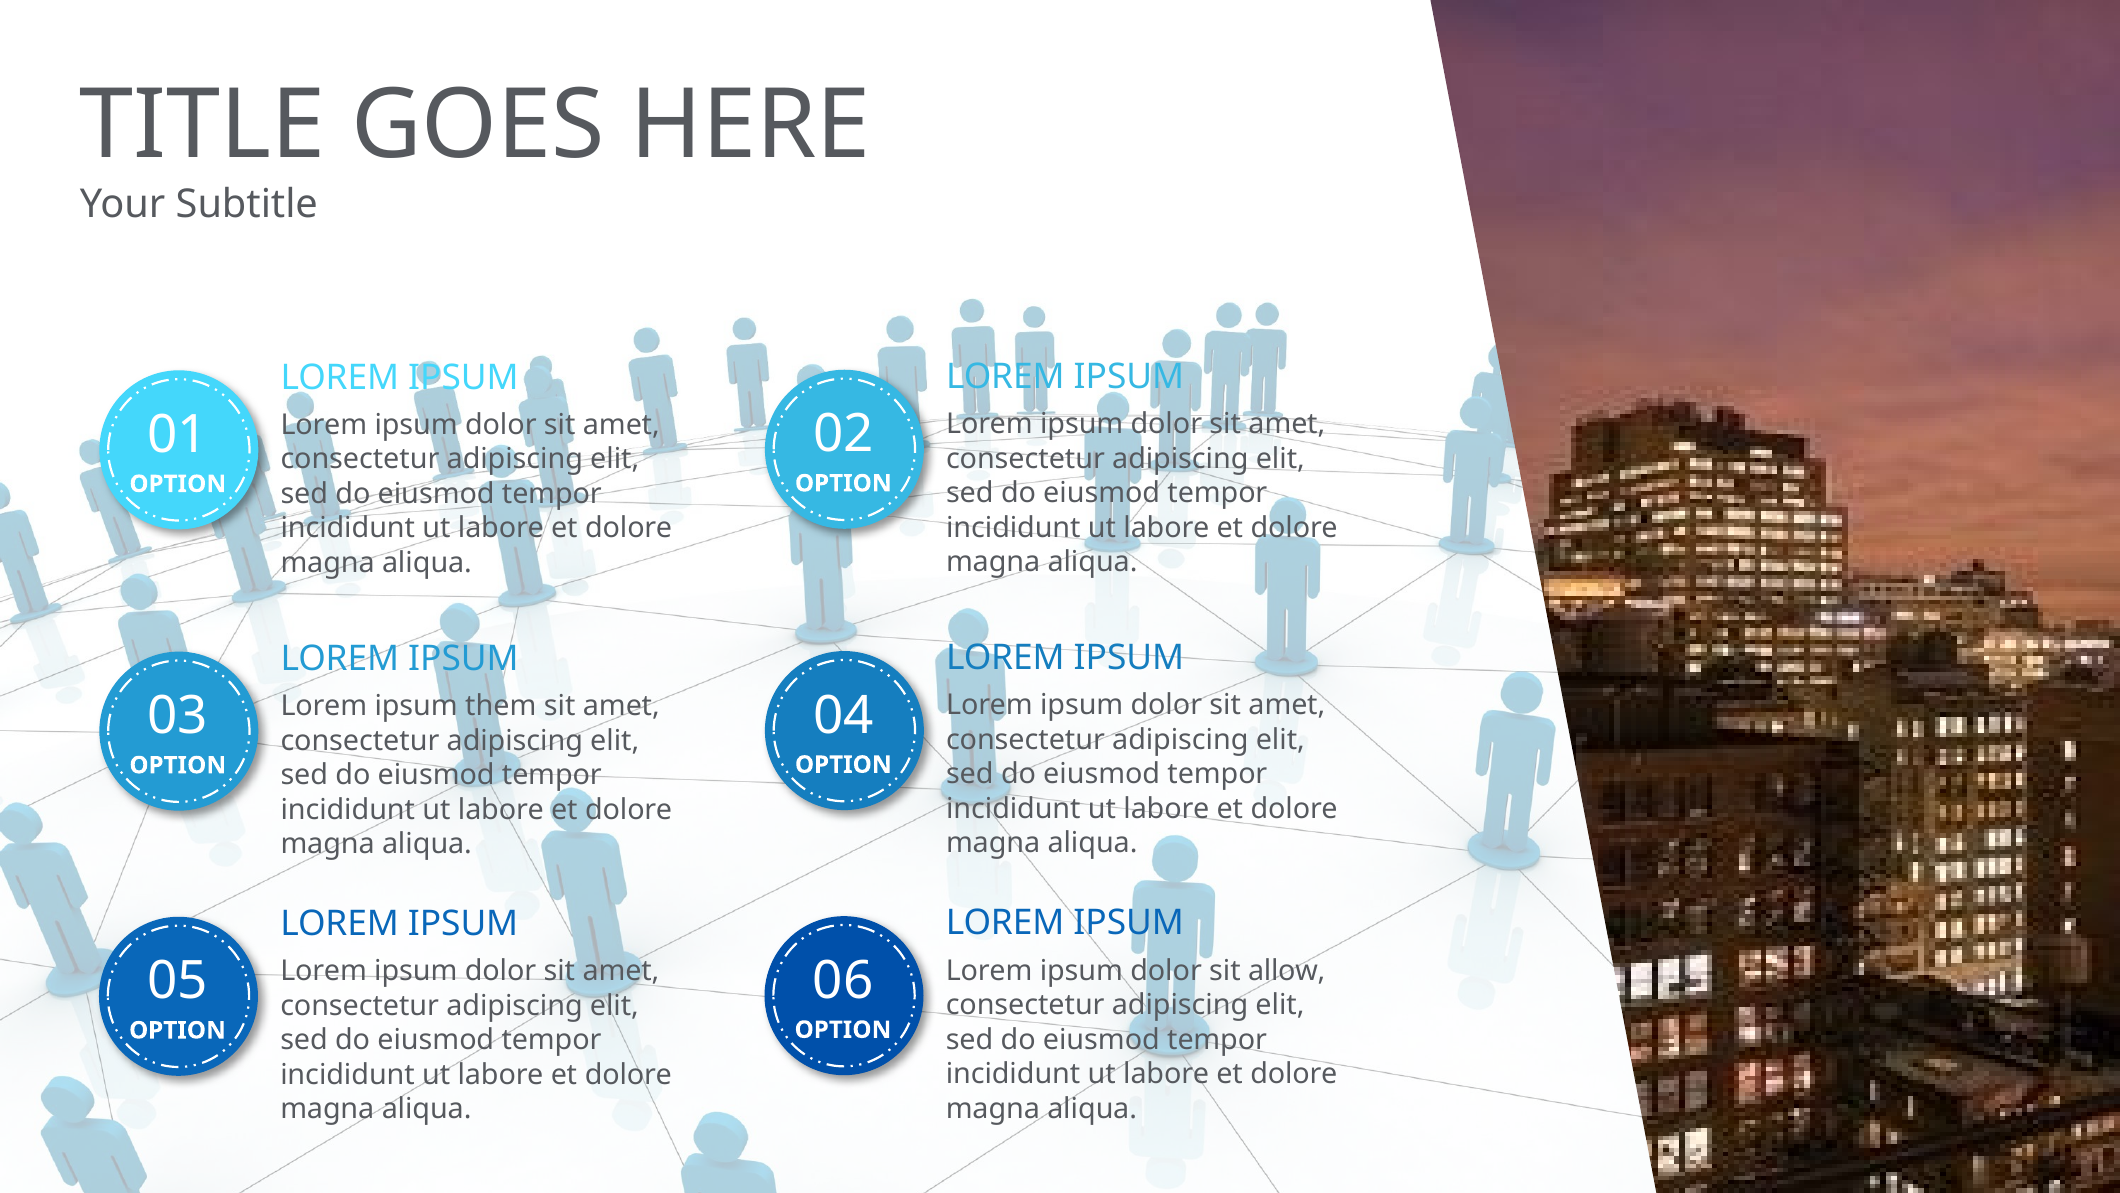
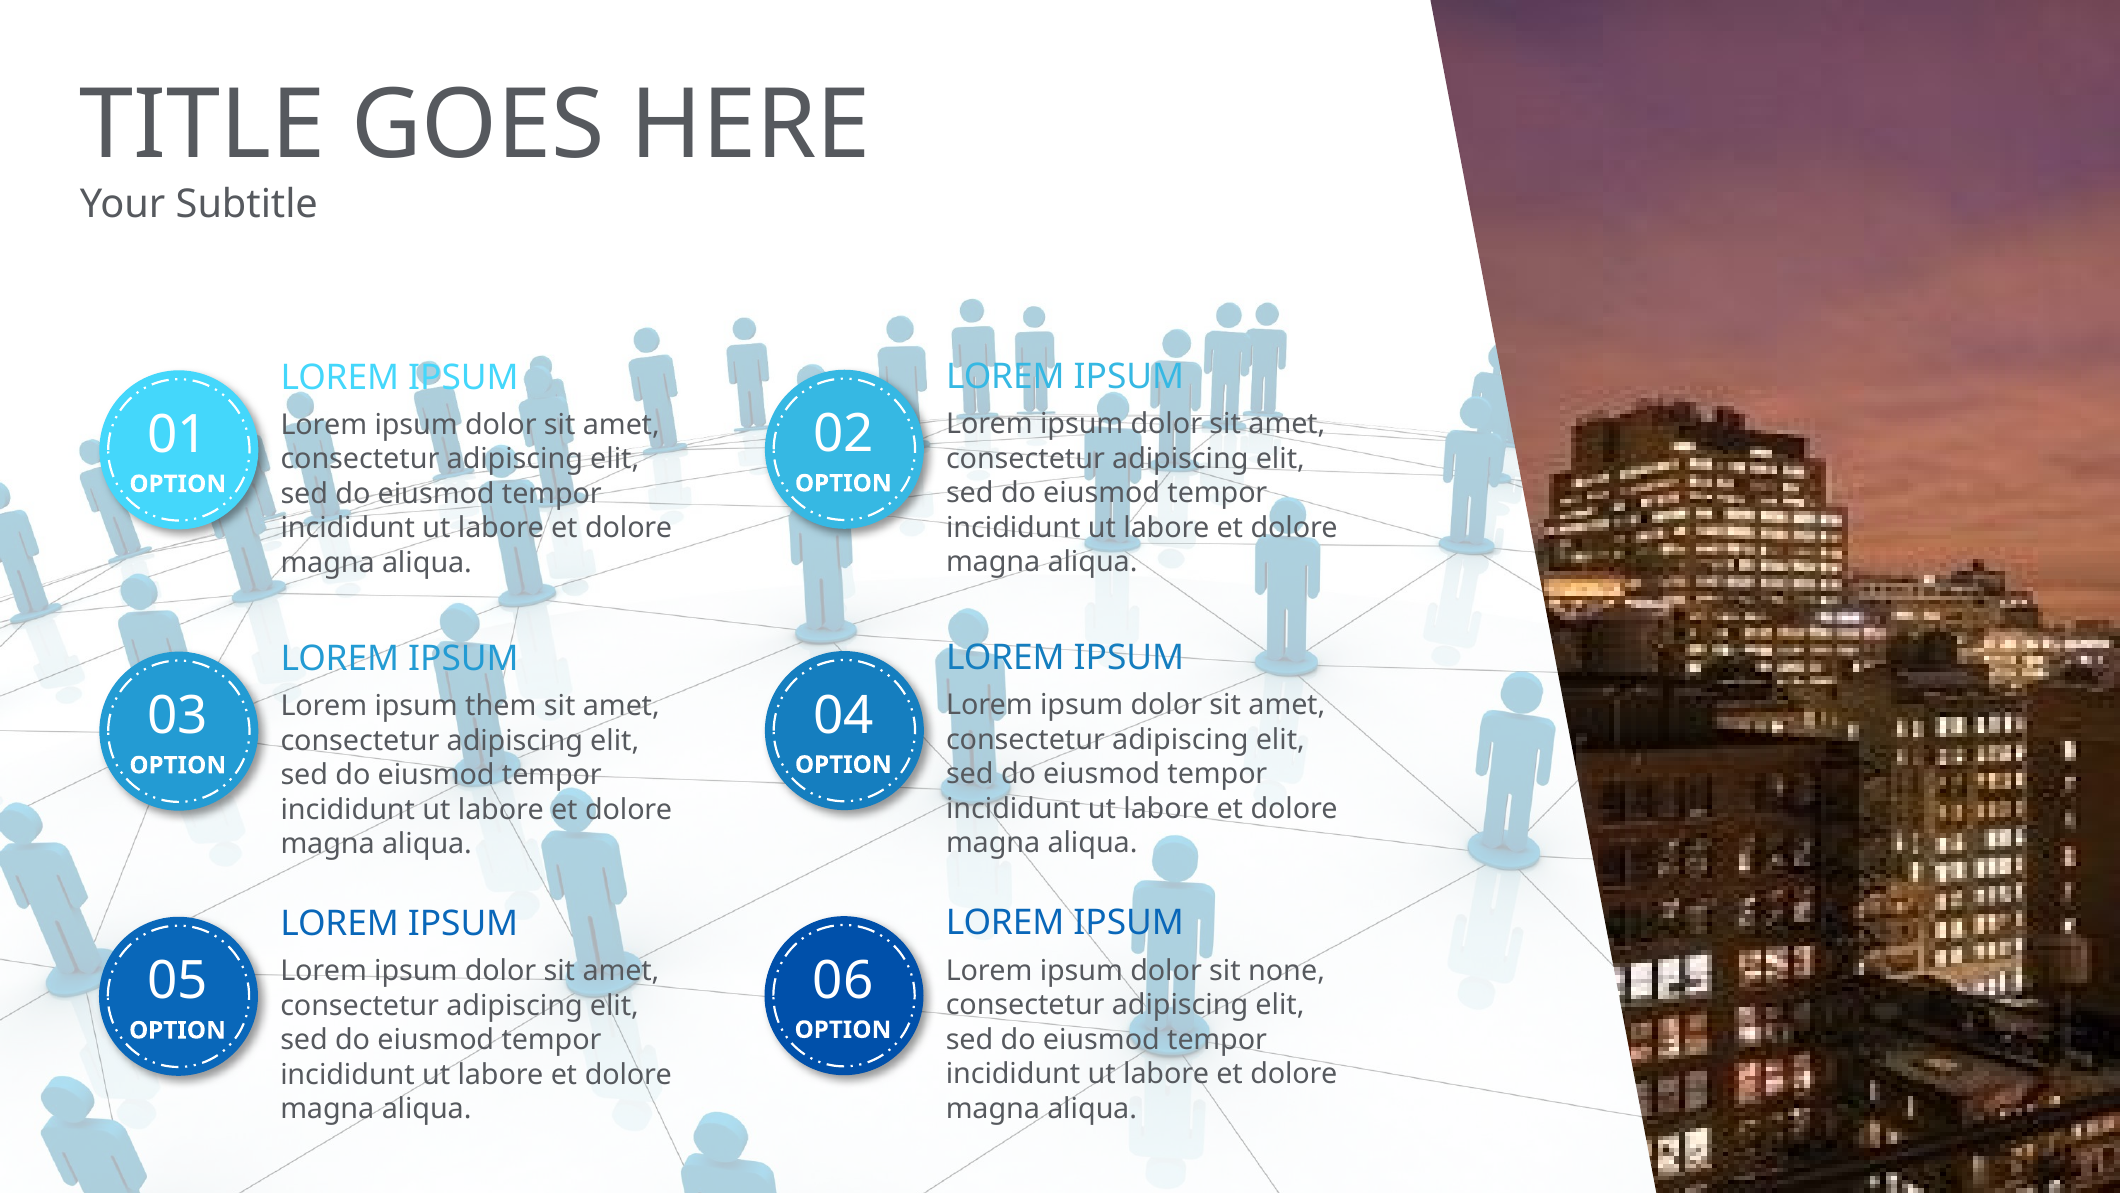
allow: allow -> none
